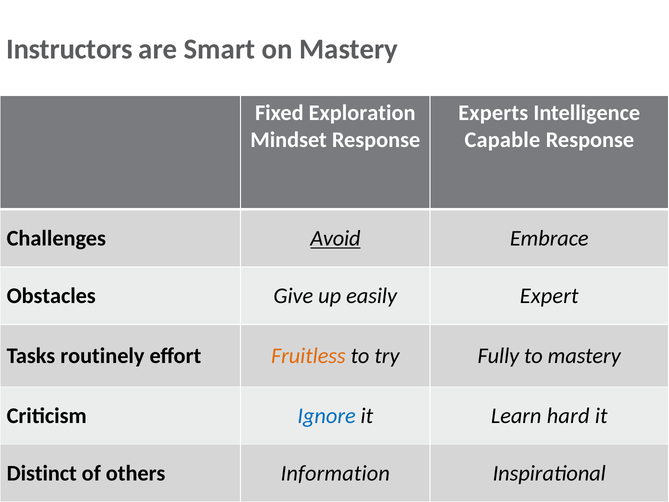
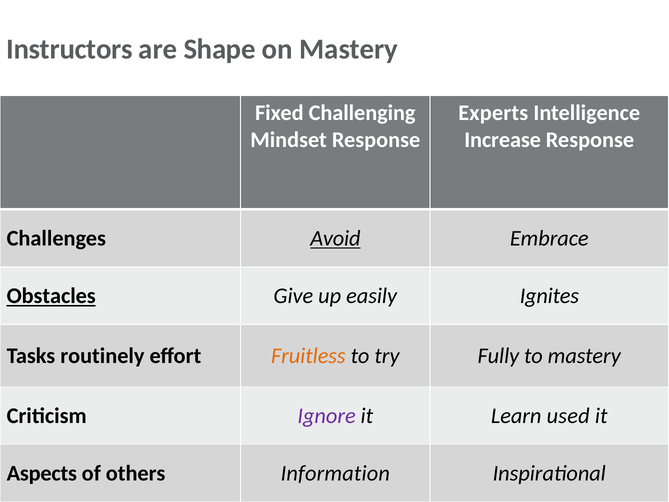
Smart: Smart -> Shape
Exploration: Exploration -> Challenging
Capable: Capable -> Increase
Obstacles underline: none -> present
Expert: Expert -> Ignites
Ignore colour: blue -> purple
hard: hard -> used
Distinct: Distinct -> Aspects
